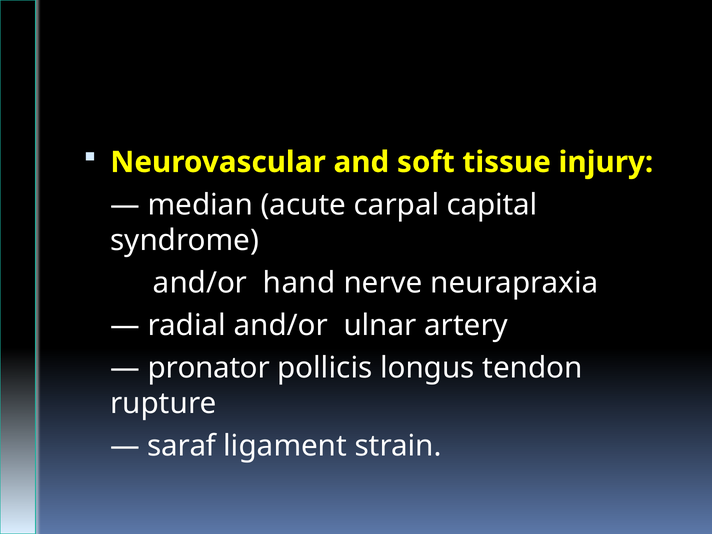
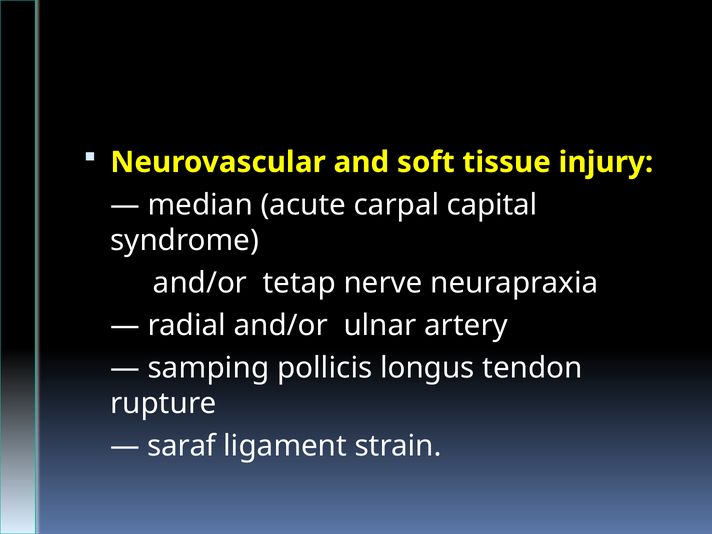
hand: hand -> tetap
pronator: pronator -> samping
